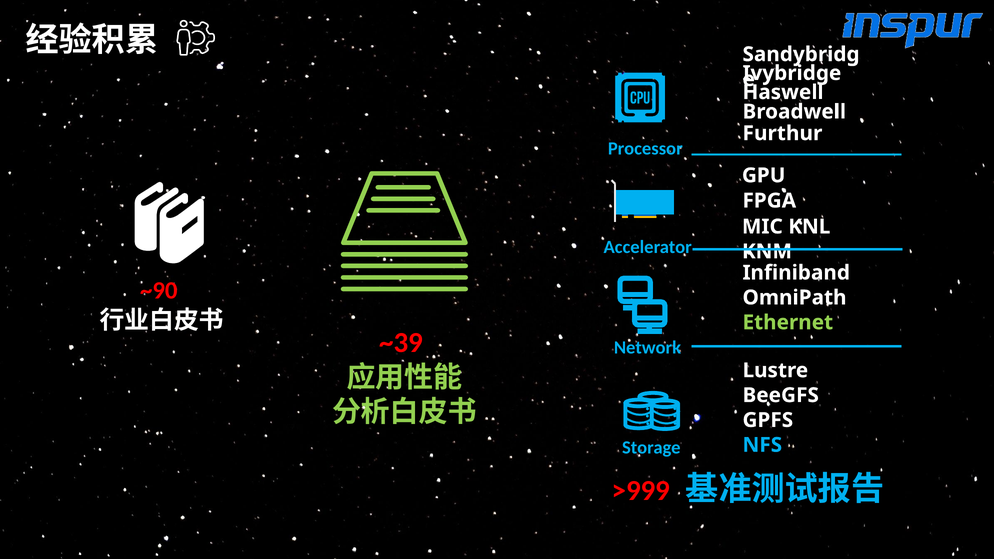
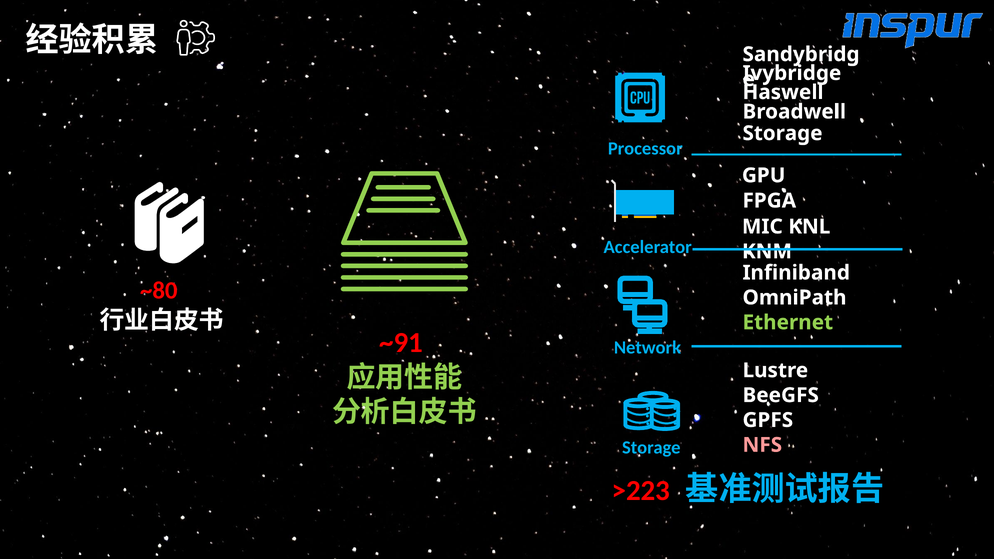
Furthur at (782, 133): Furthur -> Storage
~90: ~90 -> ~80
~39: ~39 -> ~91
NFS colour: light blue -> pink
>999: >999 -> >223
